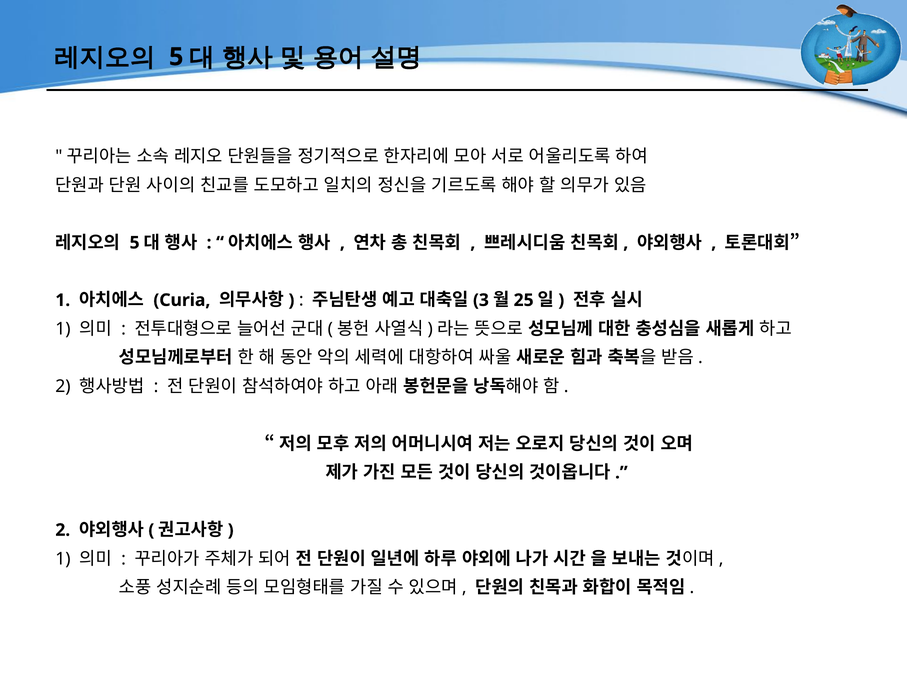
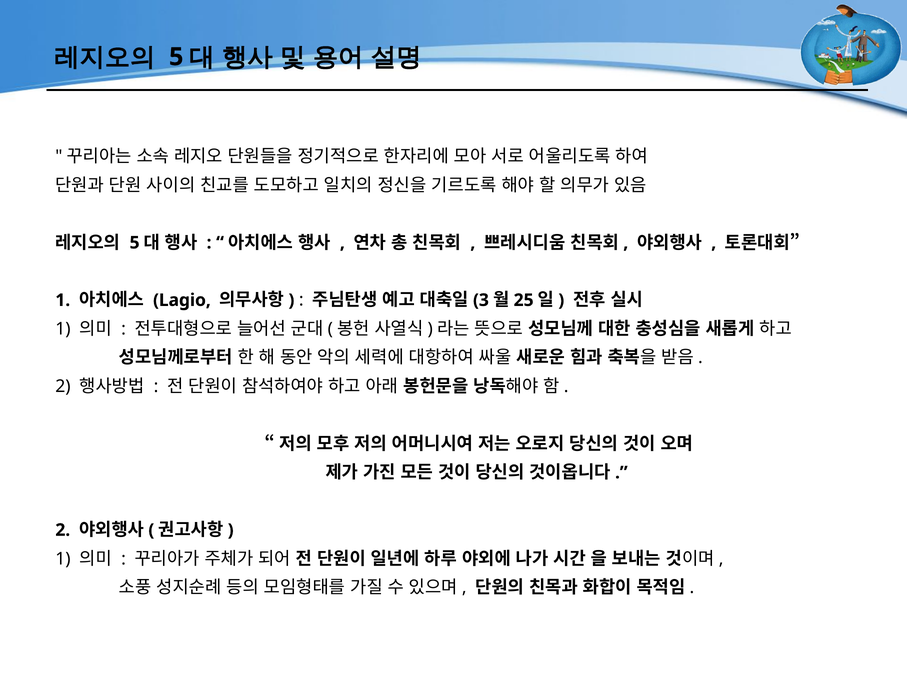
Curia: Curia -> Lagio
